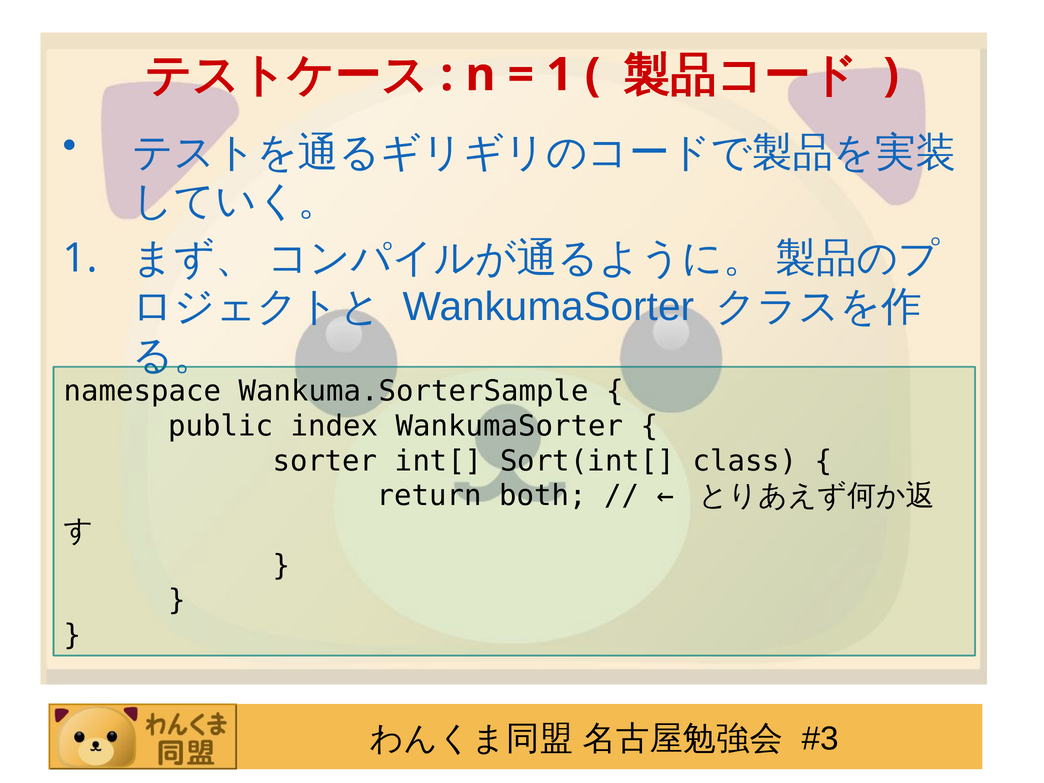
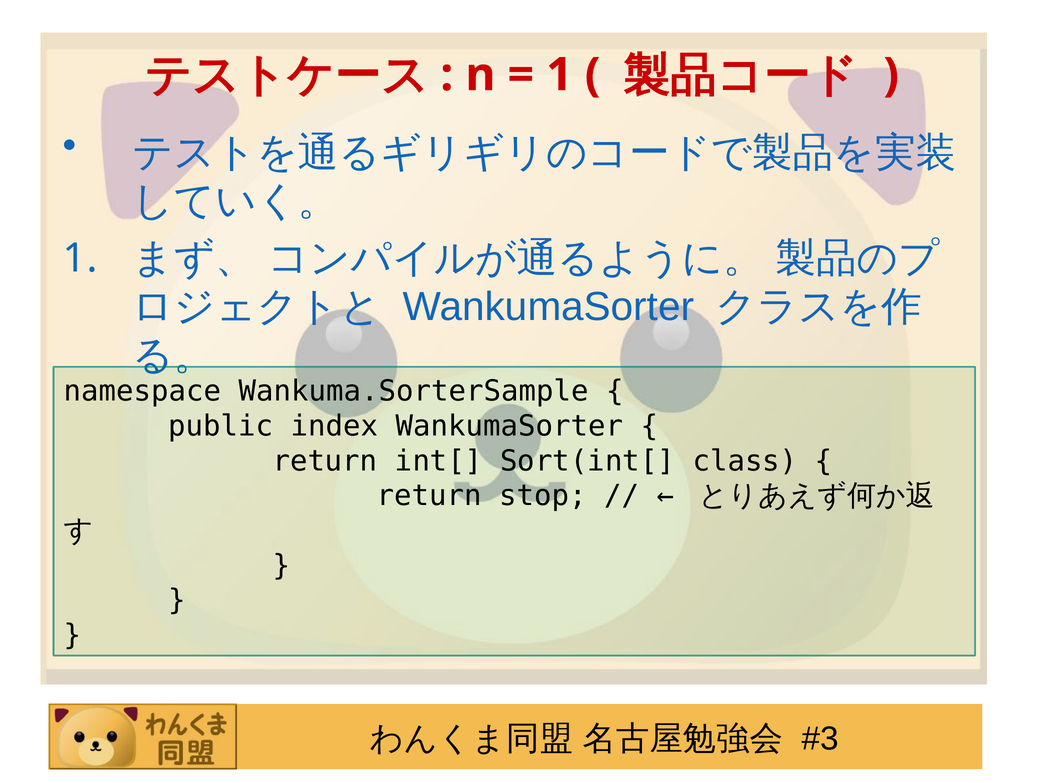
sorter at (325, 461): sorter -> return
both: both -> stop
